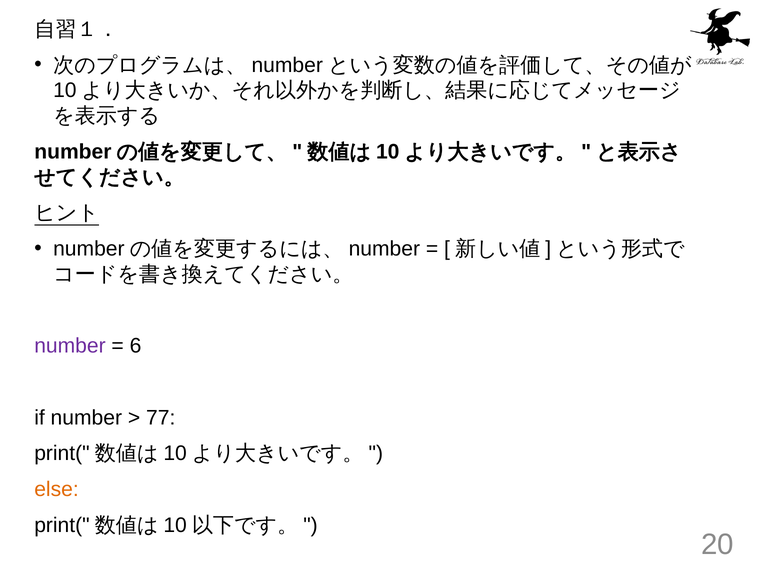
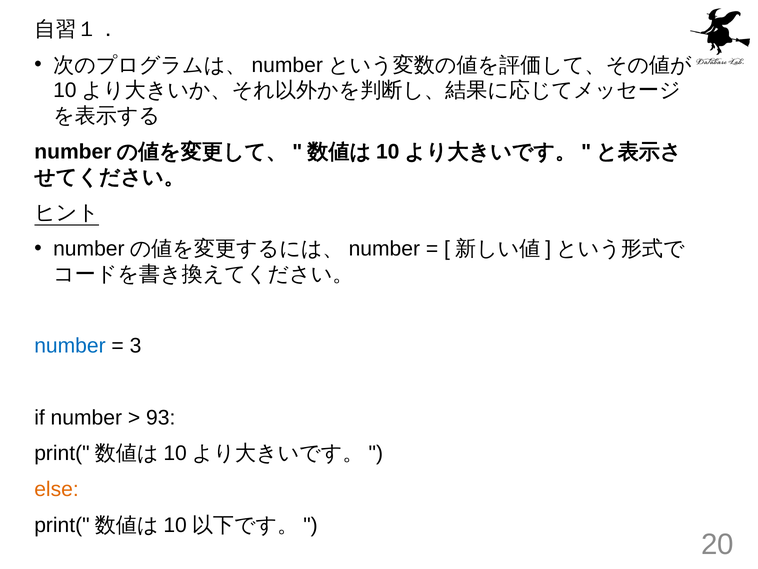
number at (70, 346) colour: purple -> blue
6: 6 -> 3
77: 77 -> 93
